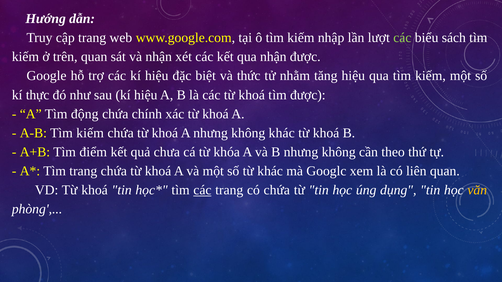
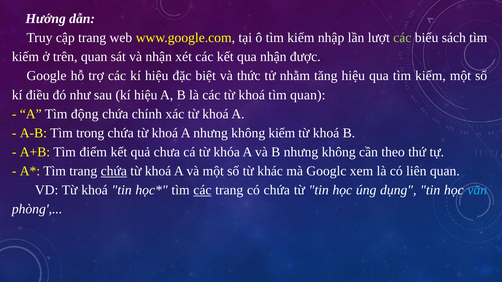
thực: thực -> điều
tìm được: được -> quan
A-B Tìm kiếm: kiếm -> trong
không khác: khác -> kiếm
chứa at (114, 171) underline: none -> present
văn colour: yellow -> light blue
